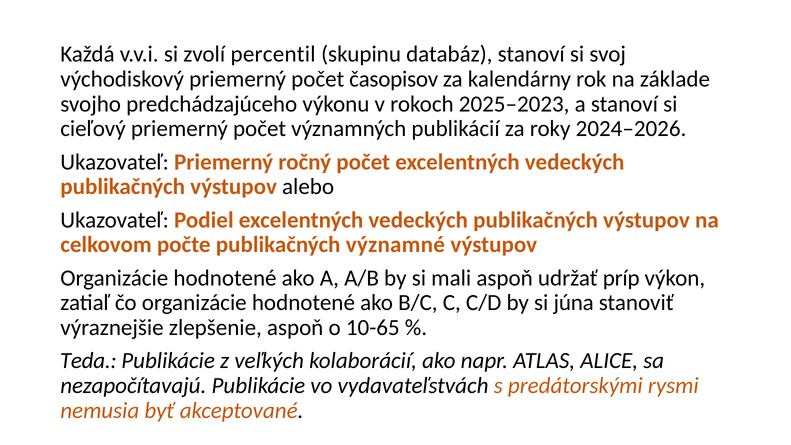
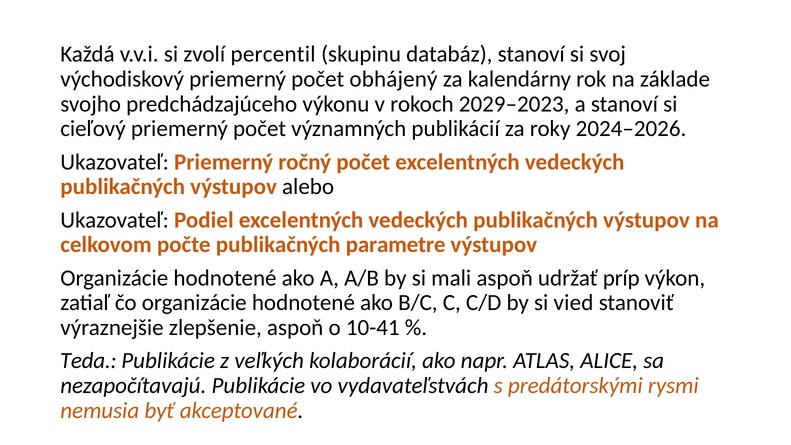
časopisov: časopisov -> obhájený
2025–2023: 2025–2023 -> 2029–2023
významné: významné -> parametre
júna: júna -> vied
10-65: 10-65 -> 10-41
